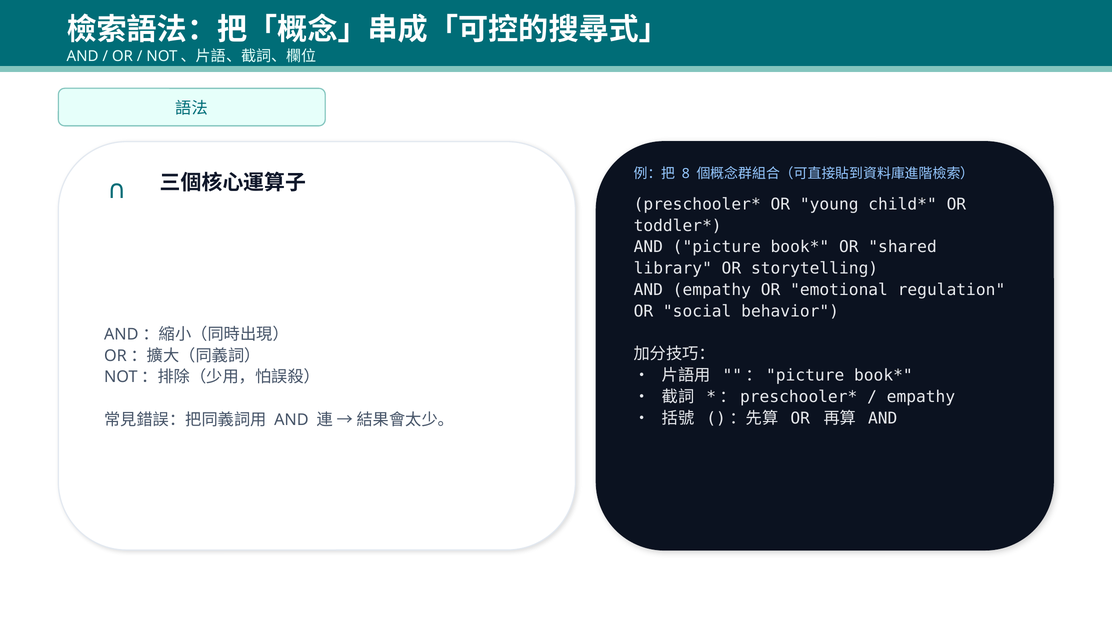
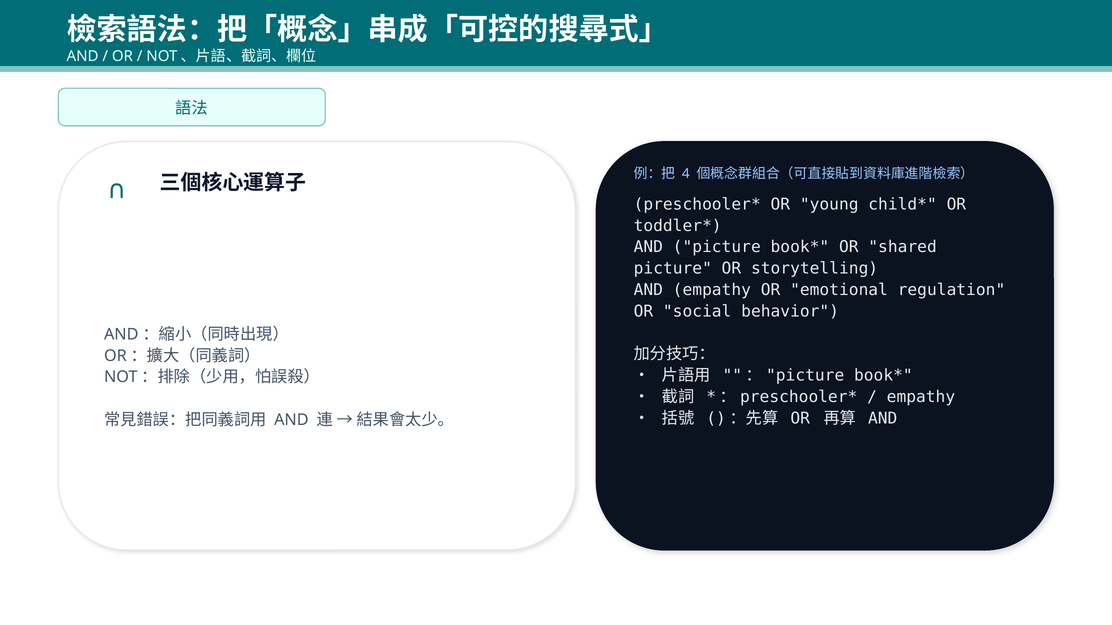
8: 8 -> 4
library at (673, 269): library -> picture
